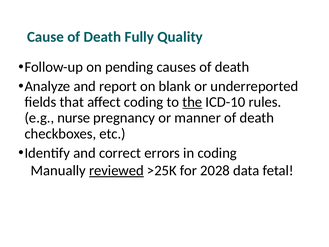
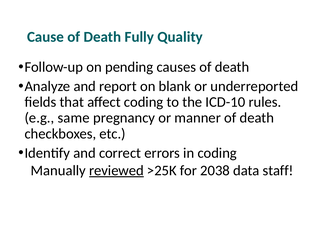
the underline: present -> none
nurse: nurse -> same
2028: 2028 -> 2038
fetal: fetal -> staff
